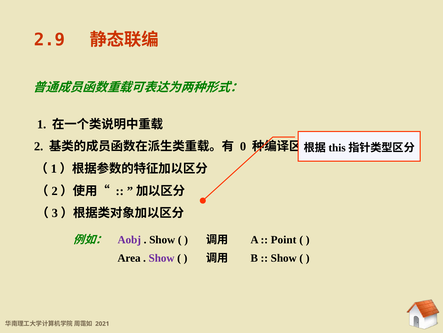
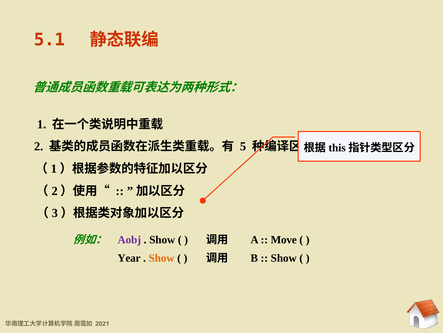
2.9: 2.9 -> 5.1
0: 0 -> 5
Point: Point -> Move
Area: Area -> Year
Show at (162, 258) colour: purple -> orange
